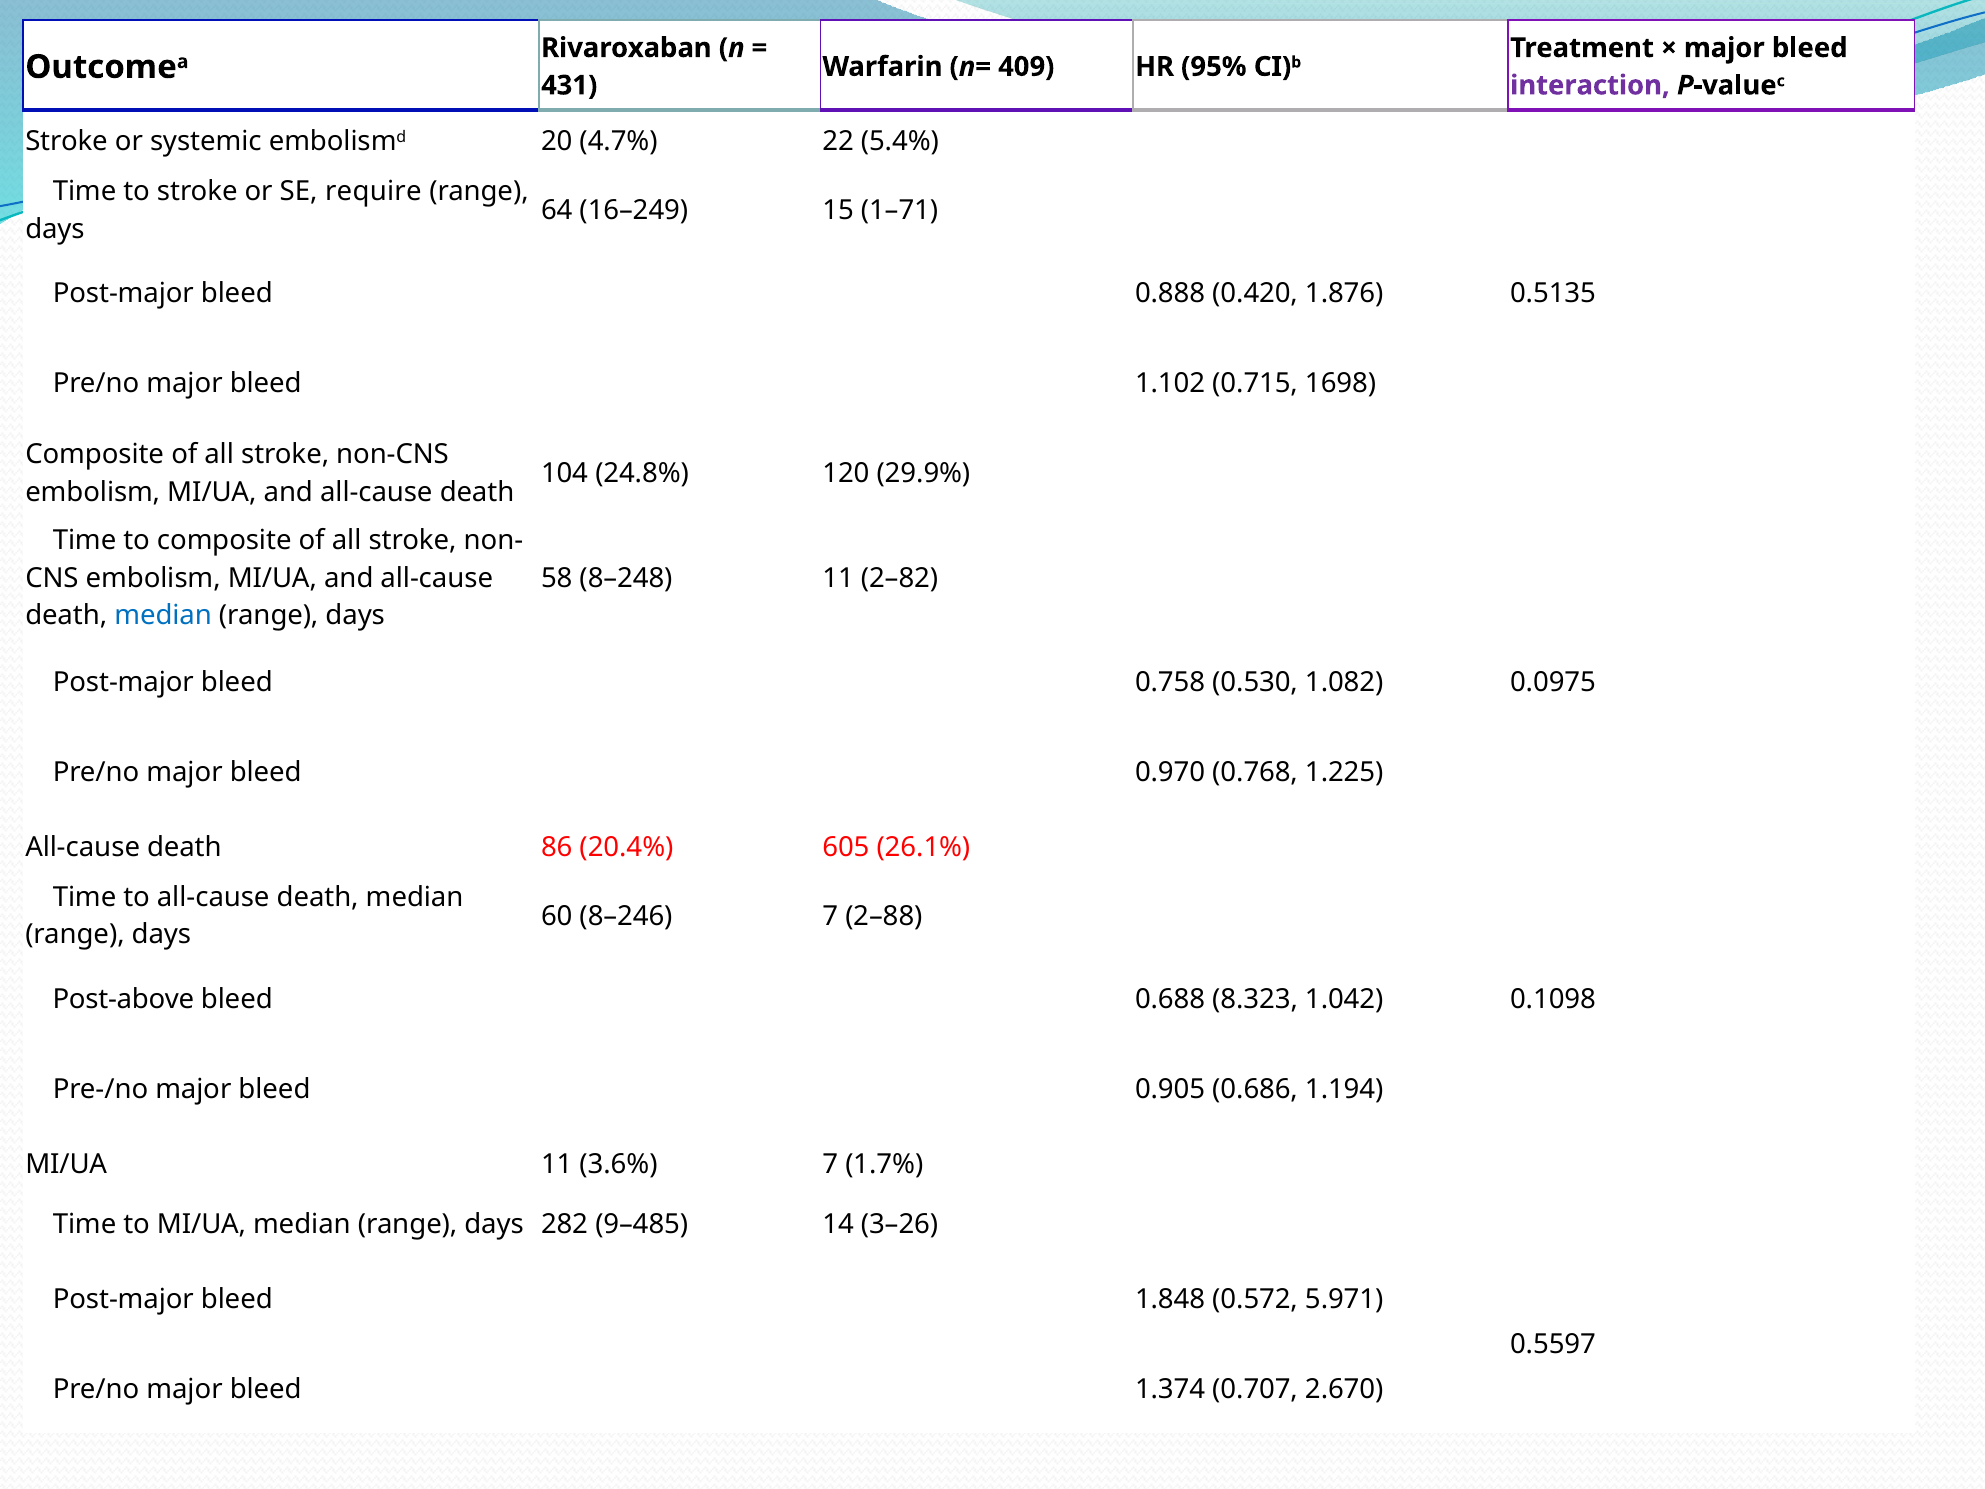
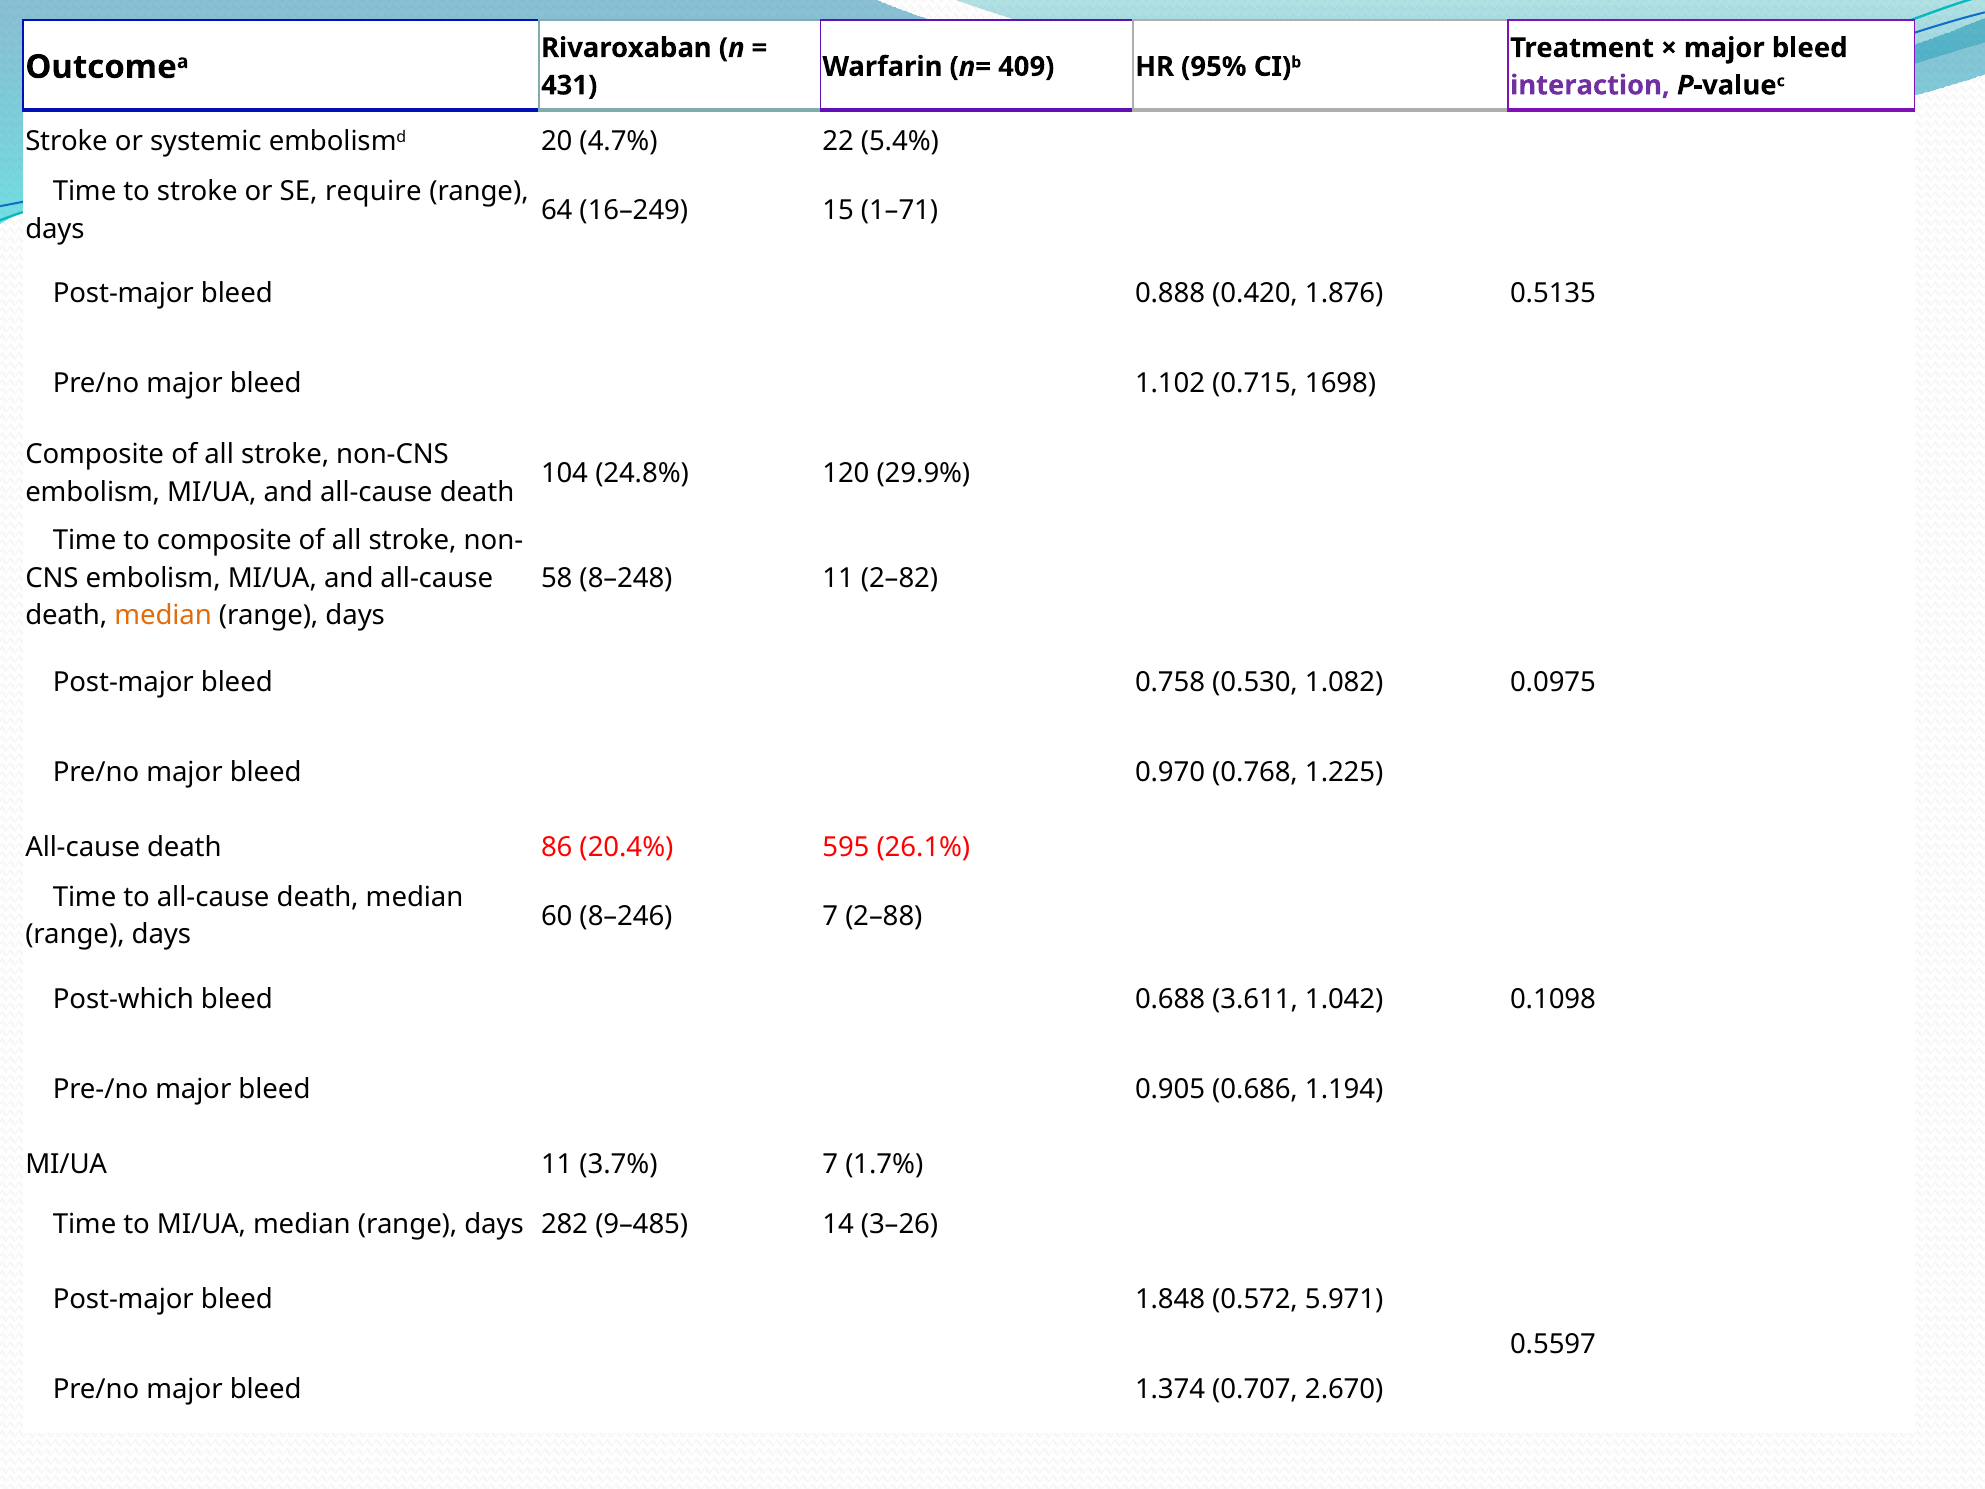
median at (163, 615) colour: blue -> orange
605: 605 -> 595
Post-above: Post-above -> Post-which
8.323: 8.323 -> 3.611
3.6%: 3.6% -> 3.7%
